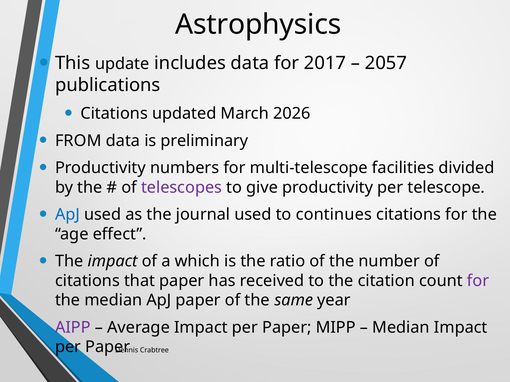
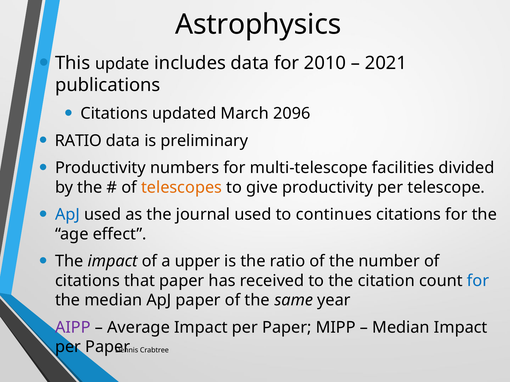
2017: 2017 -> 2010
2057: 2057 -> 2021
2026: 2026 -> 2096
FROM at (78, 141): FROM -> RATIO
telescopes colour: purple -> orange
which: which -> upper
for at (478, 281) colour: purple -> blue
